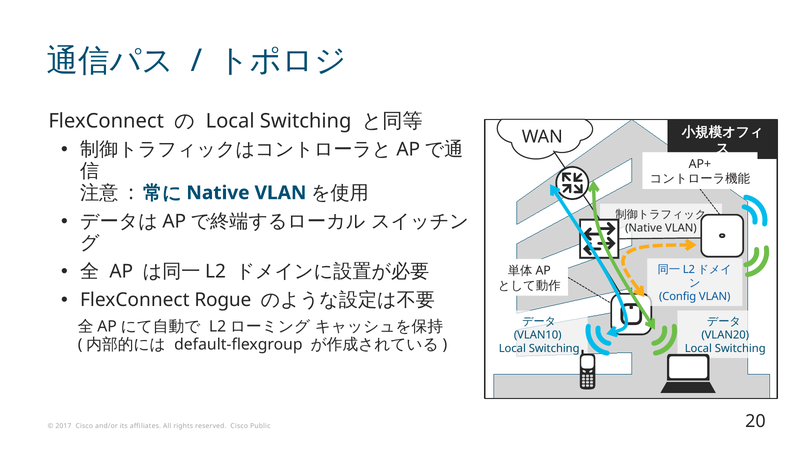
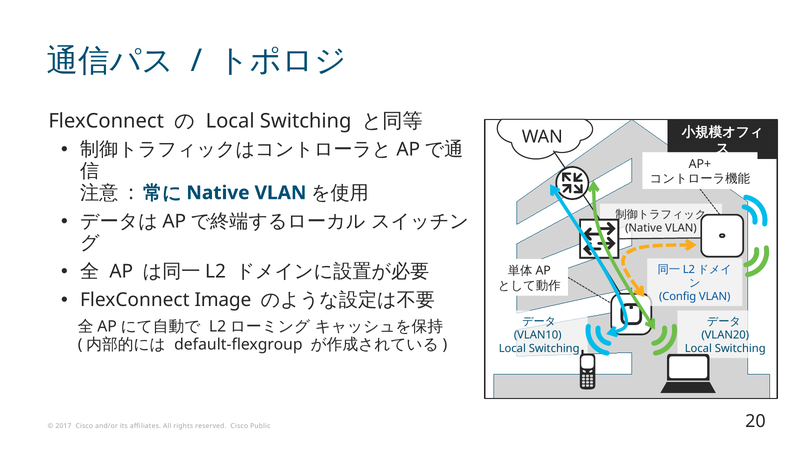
Rogue: Rogue -> Image
